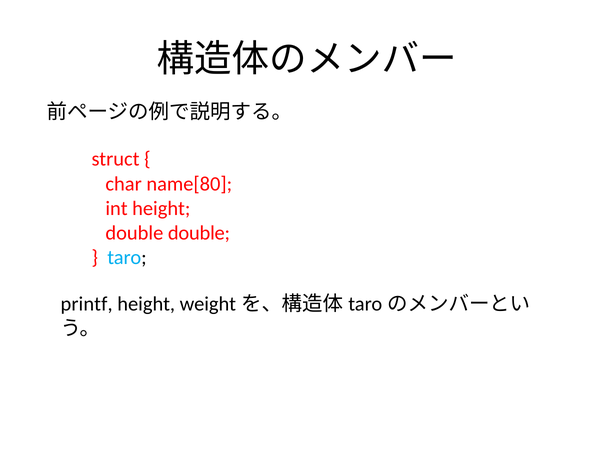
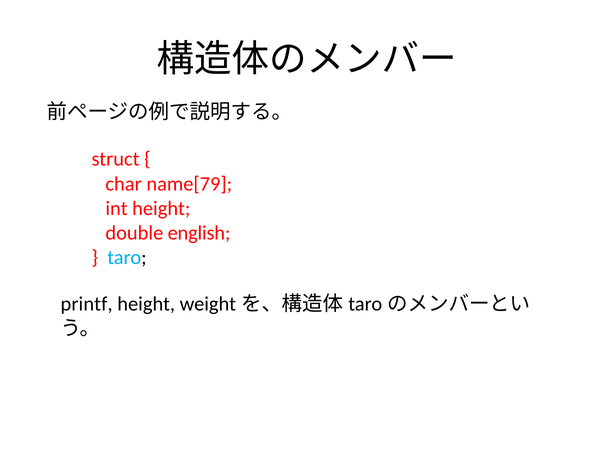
name[80: name[80 -> name[79
double double: double -> english
